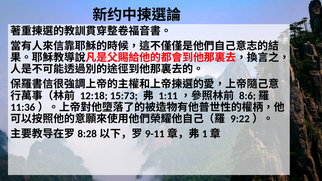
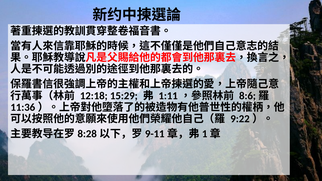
15:73: 15:73 -> 15:29
